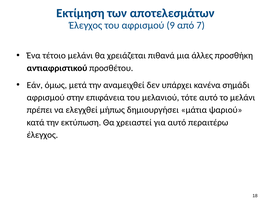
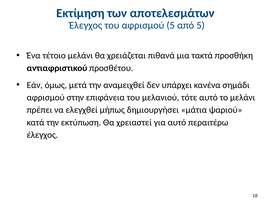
αφρισμού 9: 9 -> 5
από 7: 7 -> 5
άλλες: άλλες -> τακτά
